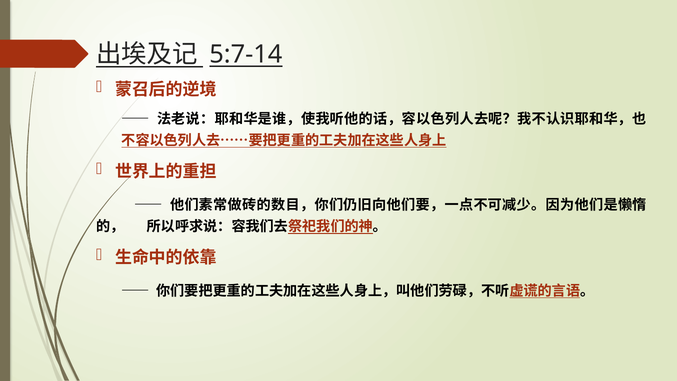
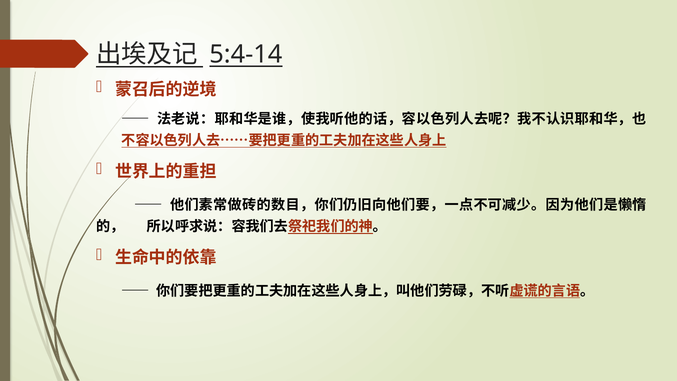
5:7-14: 5:7-14 -> 5:4-14
